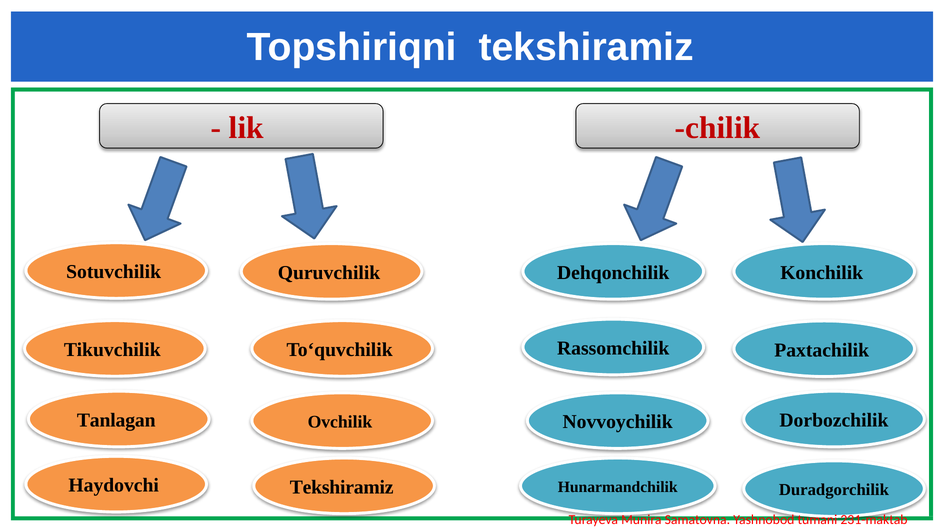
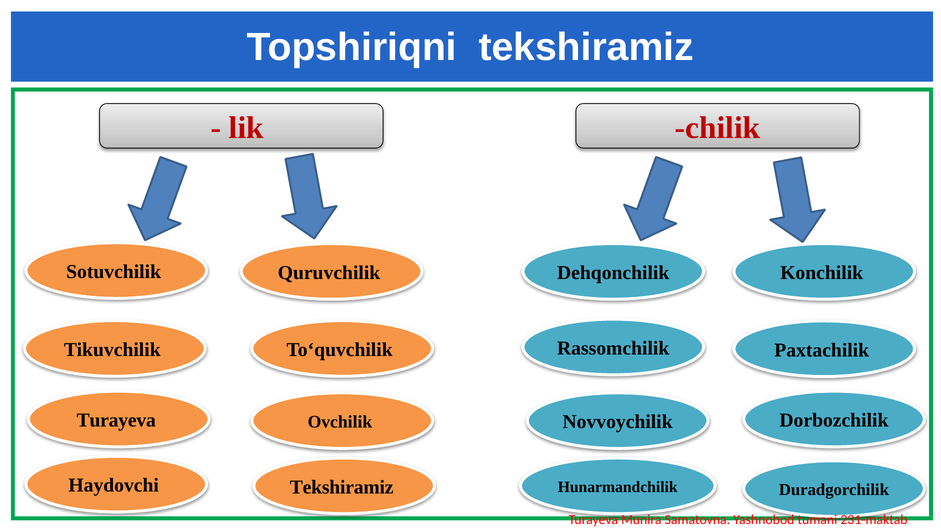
Tanlagan at (116, 420): Tanlagan -> Turayeva
